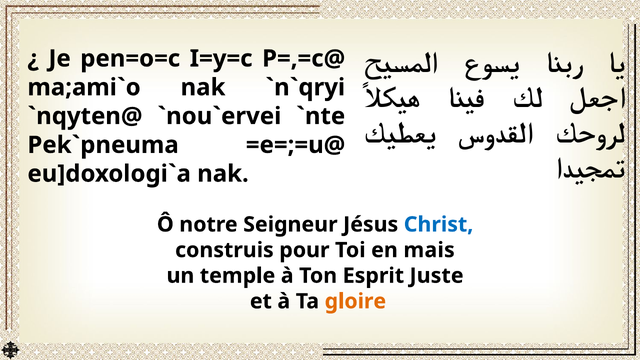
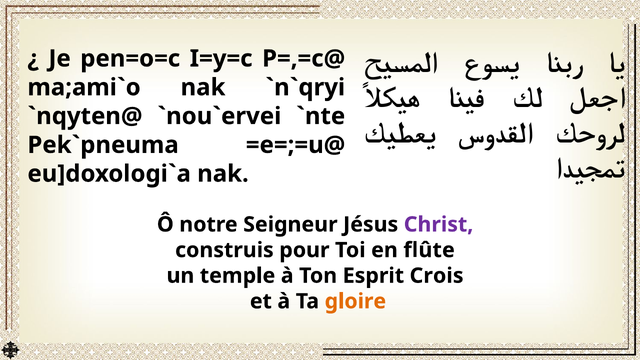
Christ colour: blue -> purple
mais: mais -> flûte
Juste: Juste -> Crois
